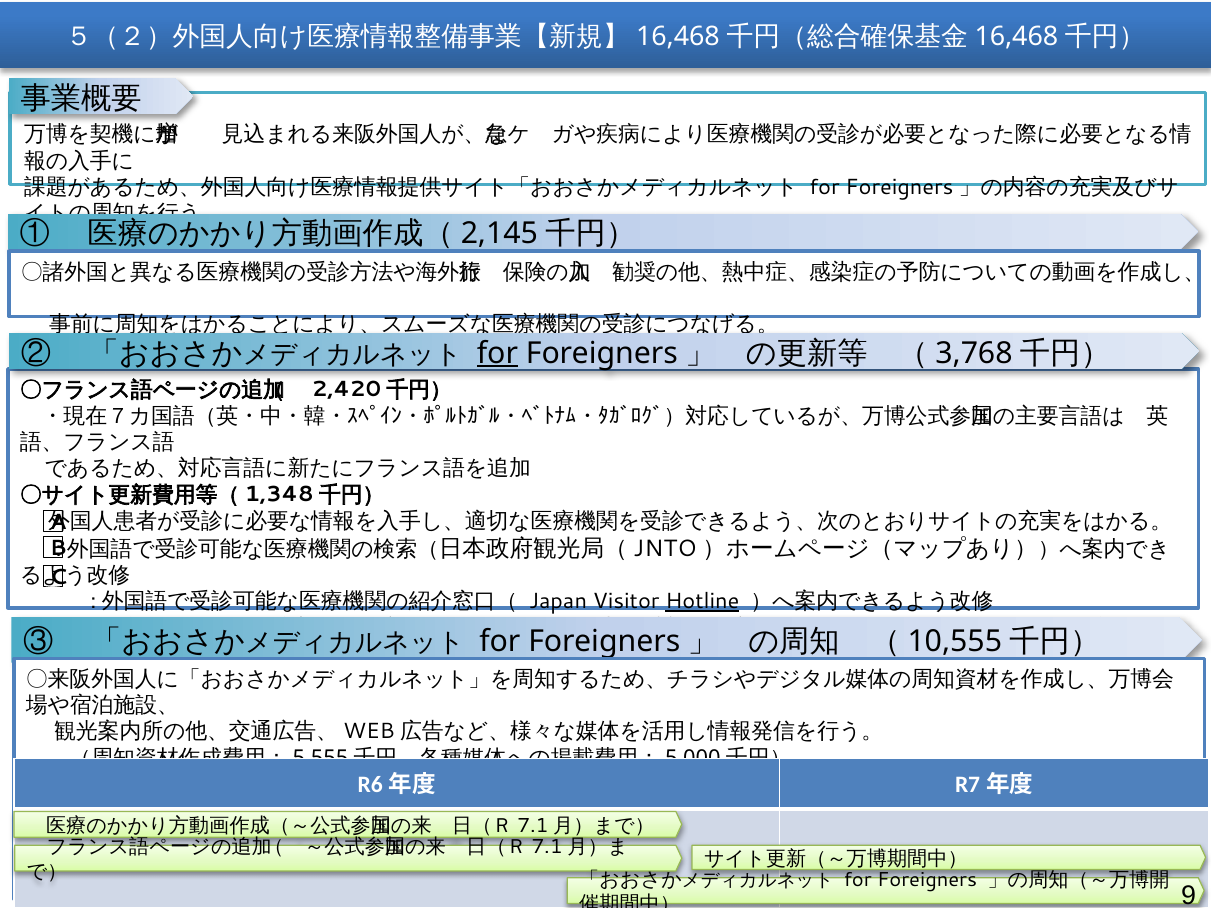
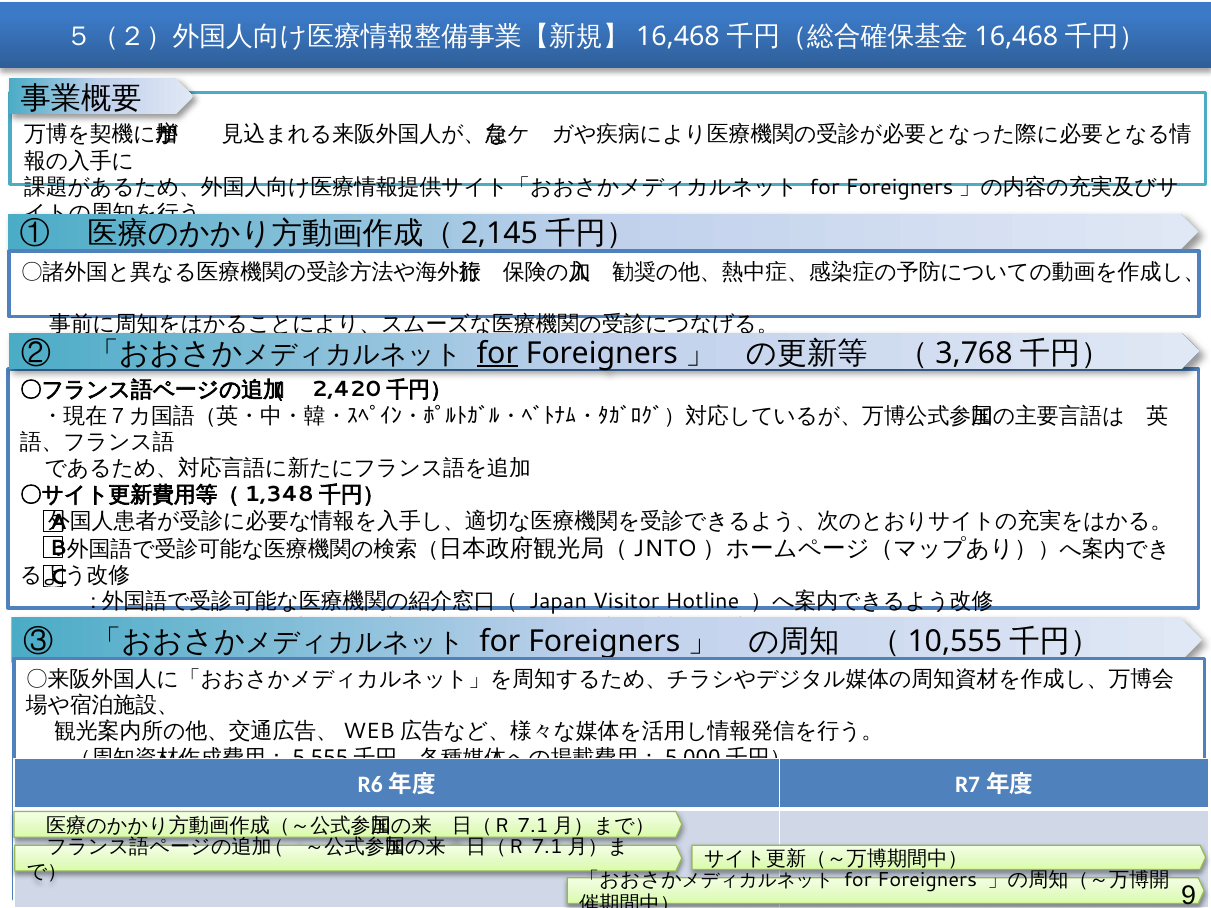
Hotline underline: present -> none
